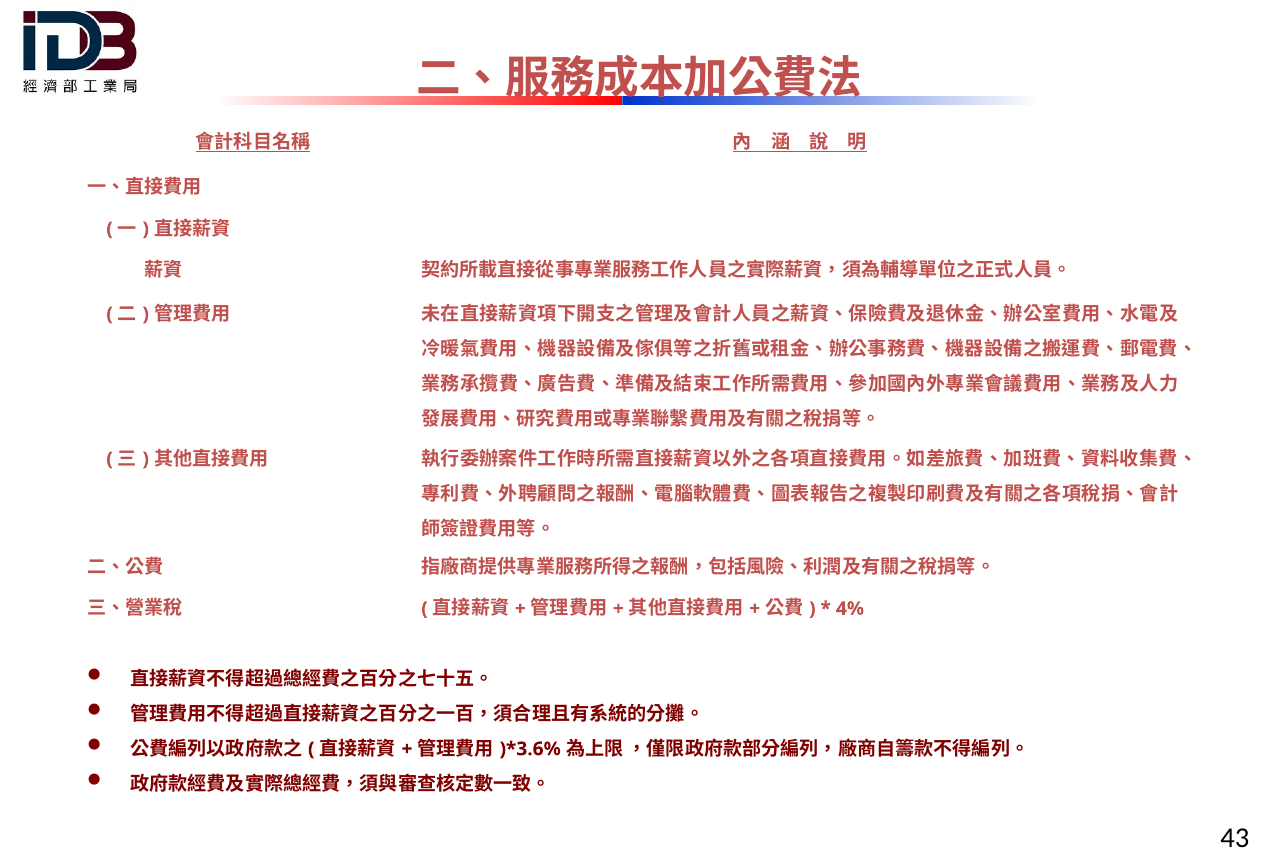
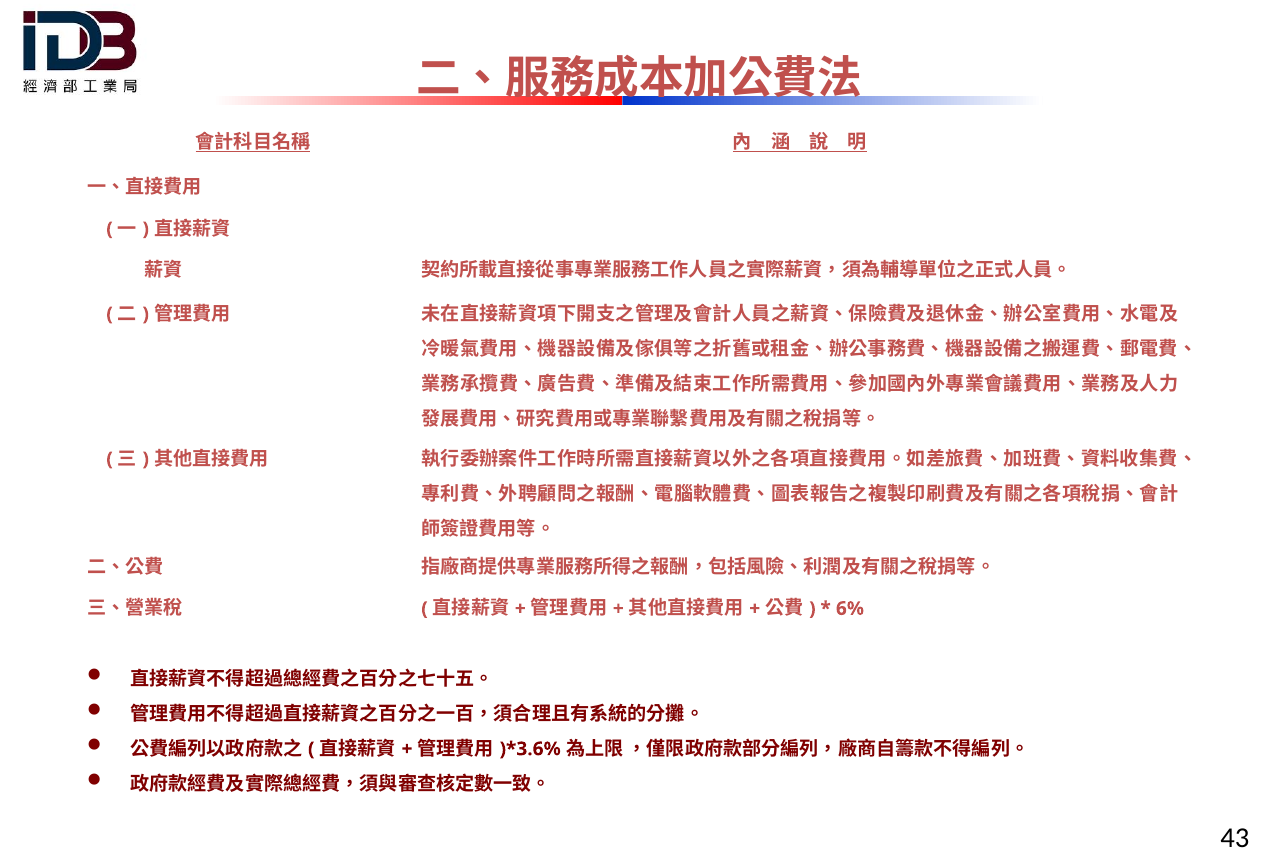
4%: 4% -> 6%
